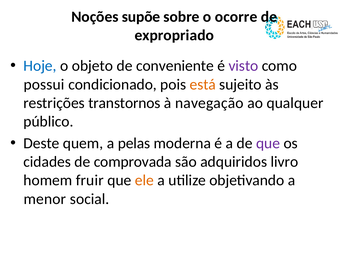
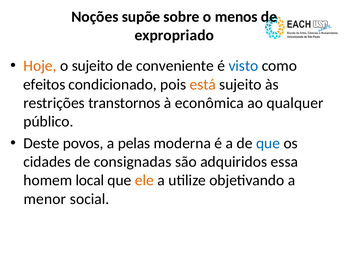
ocorre: ocorre -> menos
Hoje colour: blue -> orange
o objeto: objeto -> sujeito
visto colour: purple -> blue
possui: possui -> efeitos
navegação: navegação -> econômica
quem: quem -> povos
que at (268, 144) colour: purple -> blue
comprovada: comprovada -> consignadas
livro: livro -> essa
fruir: fruir -> local
